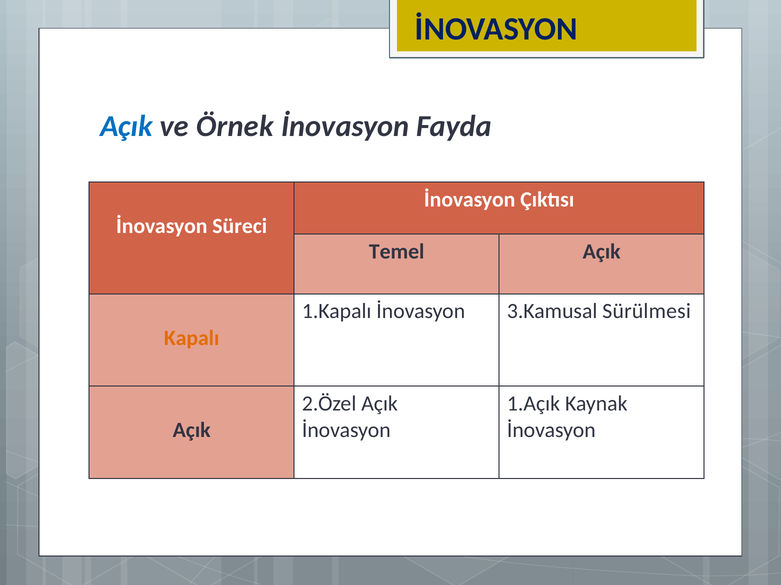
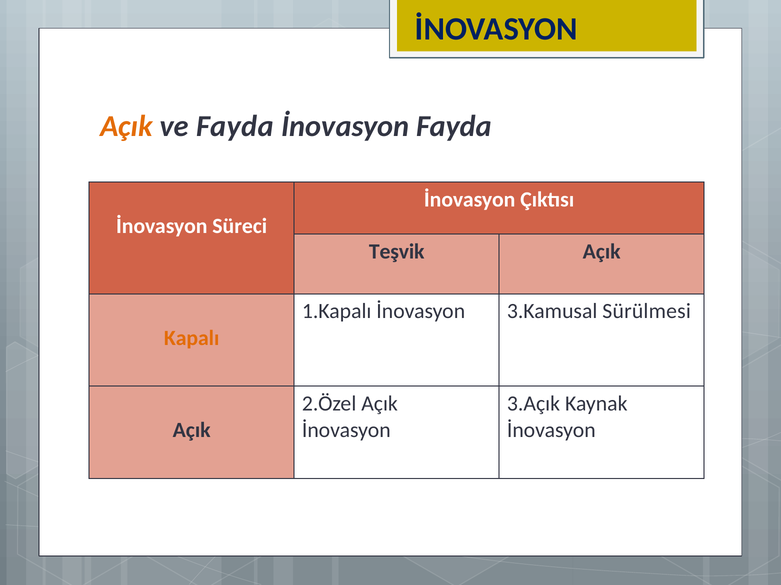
Açık at (127, 126) colour: blue -> orange
ve Örnek: Örnek -> Fayda
Temel: Temel -> Teşvik
1.Açık: 1.Açık -> 3.Açık
